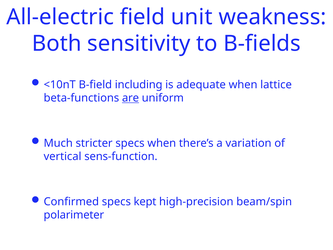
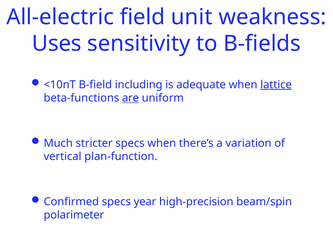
Both: Both -> Uses
lattice underline: none -> present
sens-function: sens-function -> plan-function
kept: kept -> year
